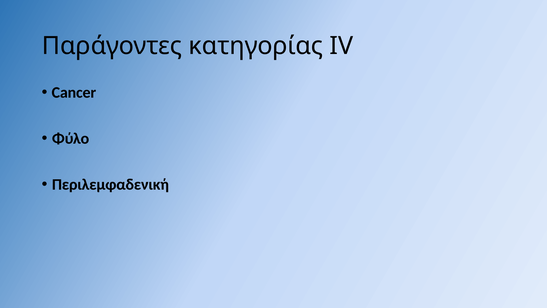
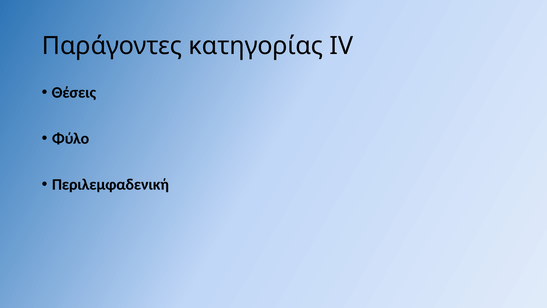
Cancer: Cancer -> Θέσεις
